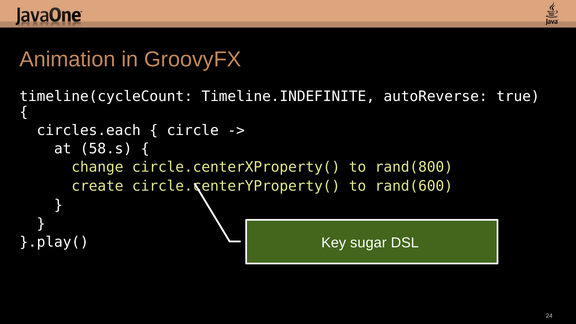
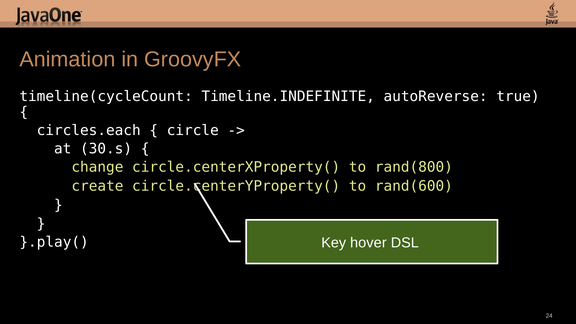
58.s: 58.s -> 30.s
sugar: sugar -> hover
